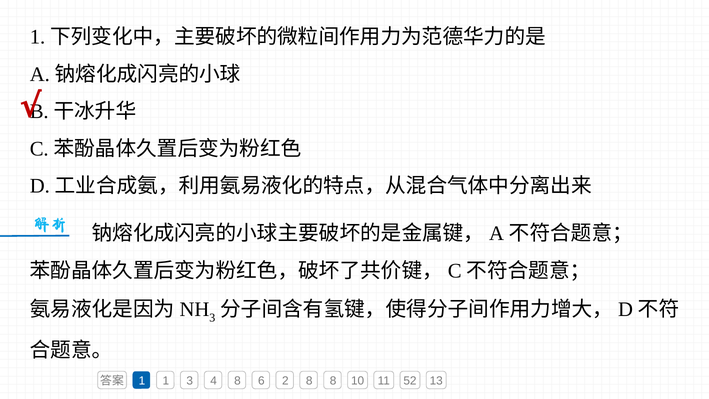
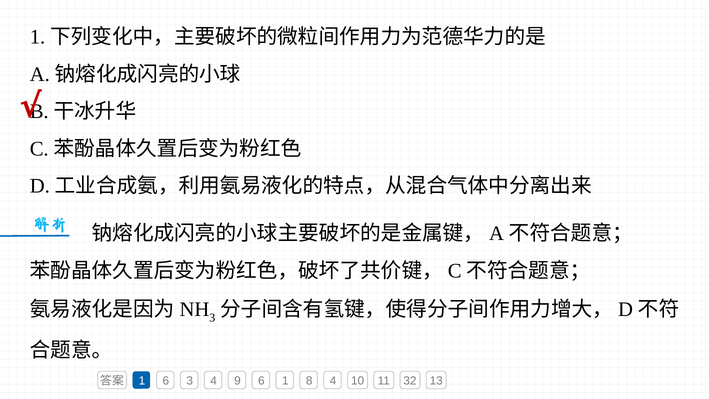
1 1: 1 -> 6
4 8: 8 -> 9
6 2: 2 -> 1
8 8: 8 -> 4
52: 52 -> 32
